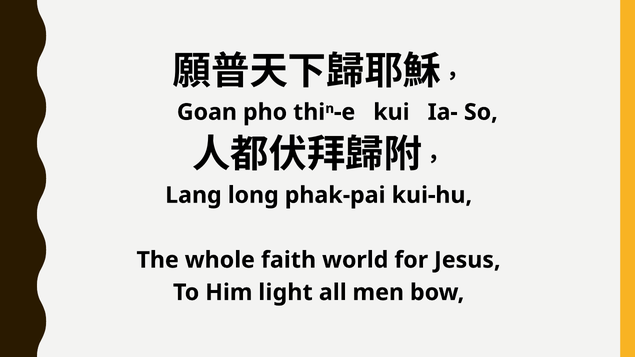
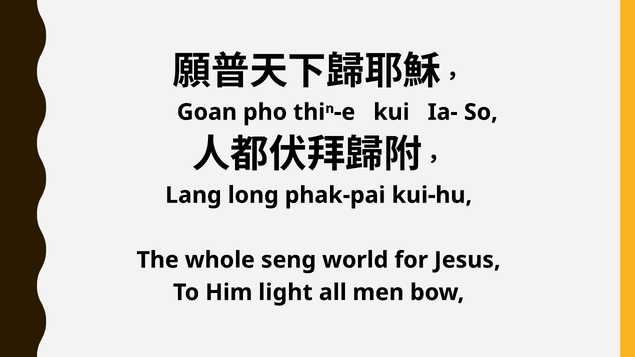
faith: faith -> seng
